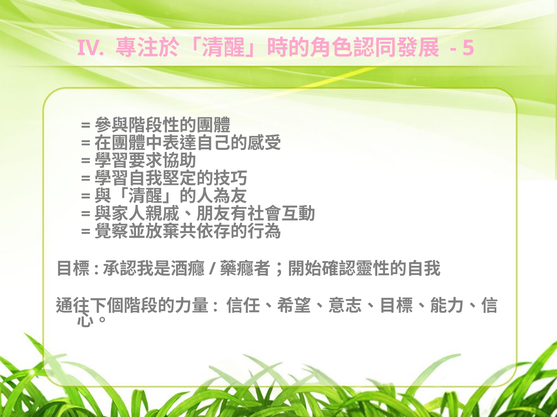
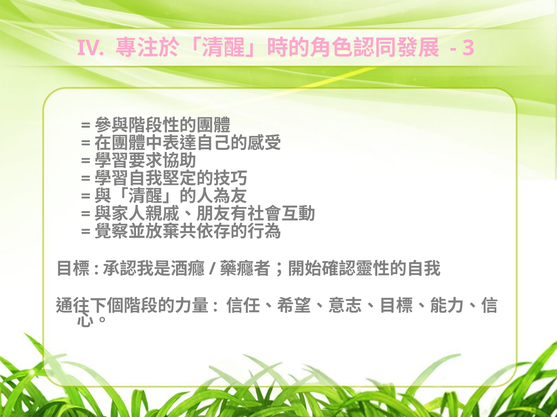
5: 5 -> 3
